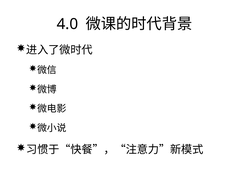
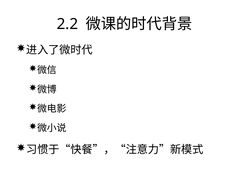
4.0: 4.0 -> 2.2
